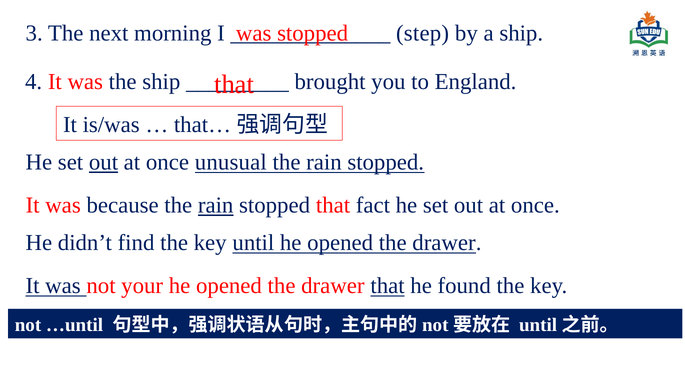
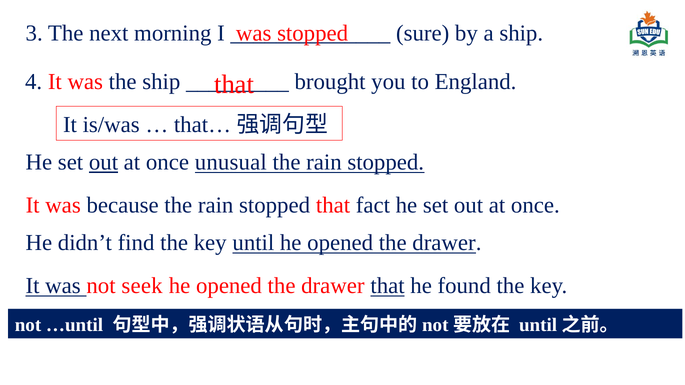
step: step -> sure
rain at (216, 205) underline: present -> none
your: your -> seek
